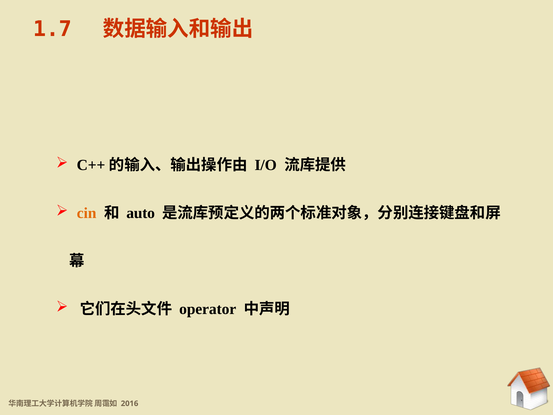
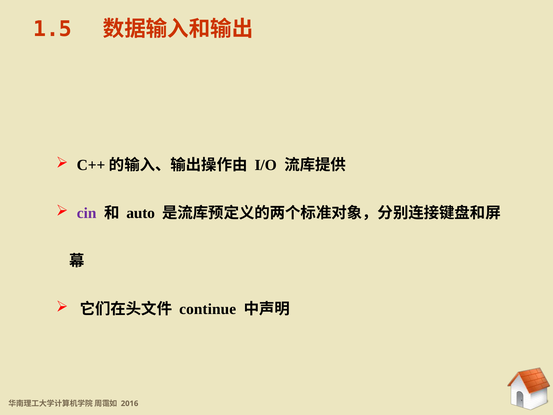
1.7: 1.7 -> 1.5
cin colour: orange -> purple
operator: operator -> continue
